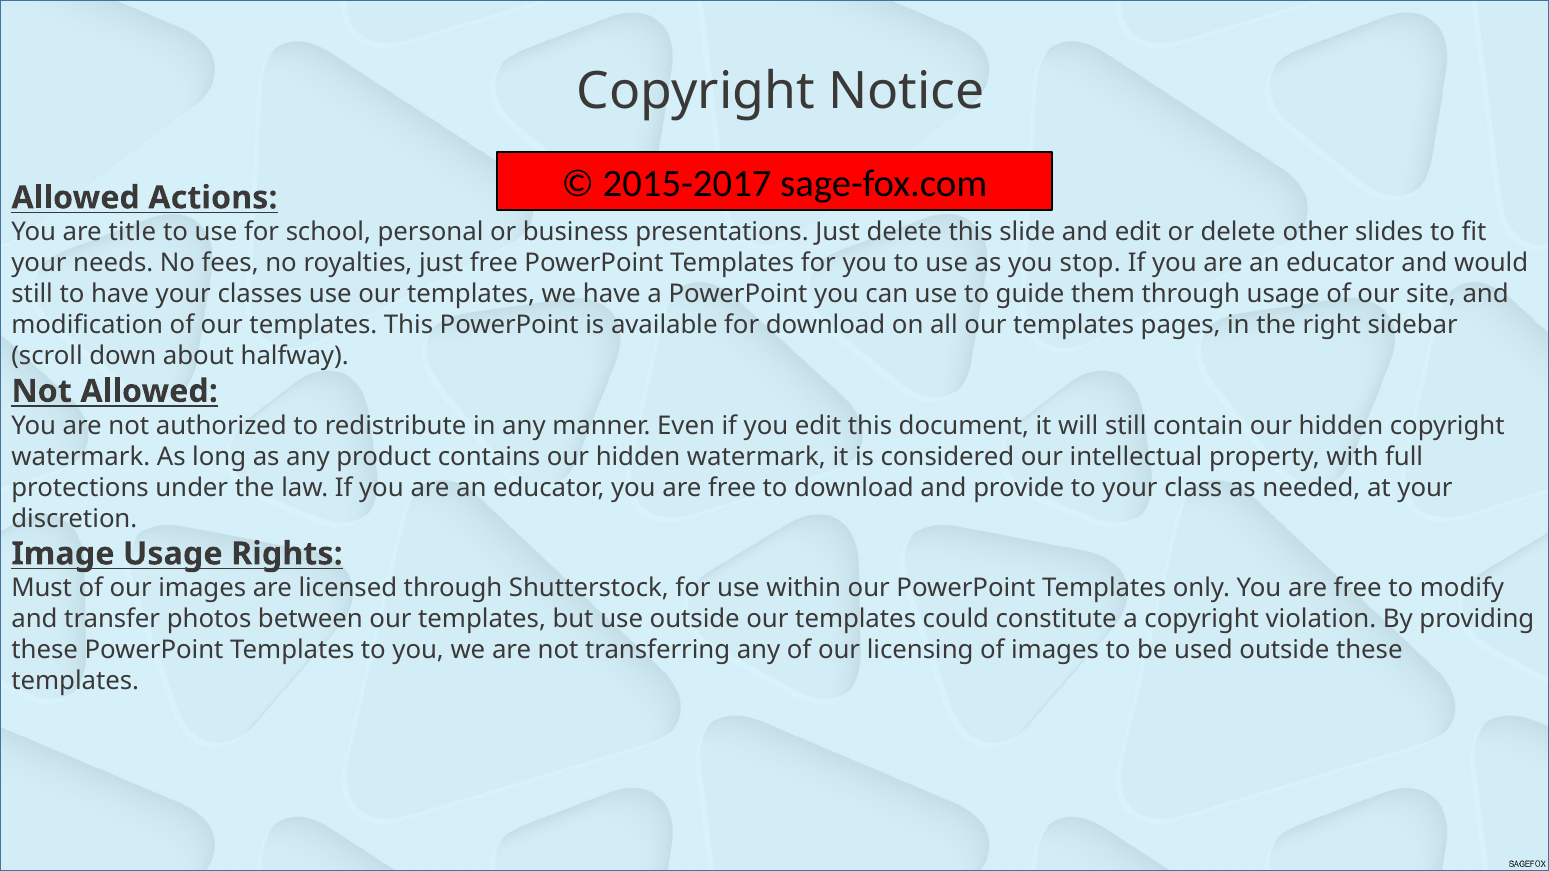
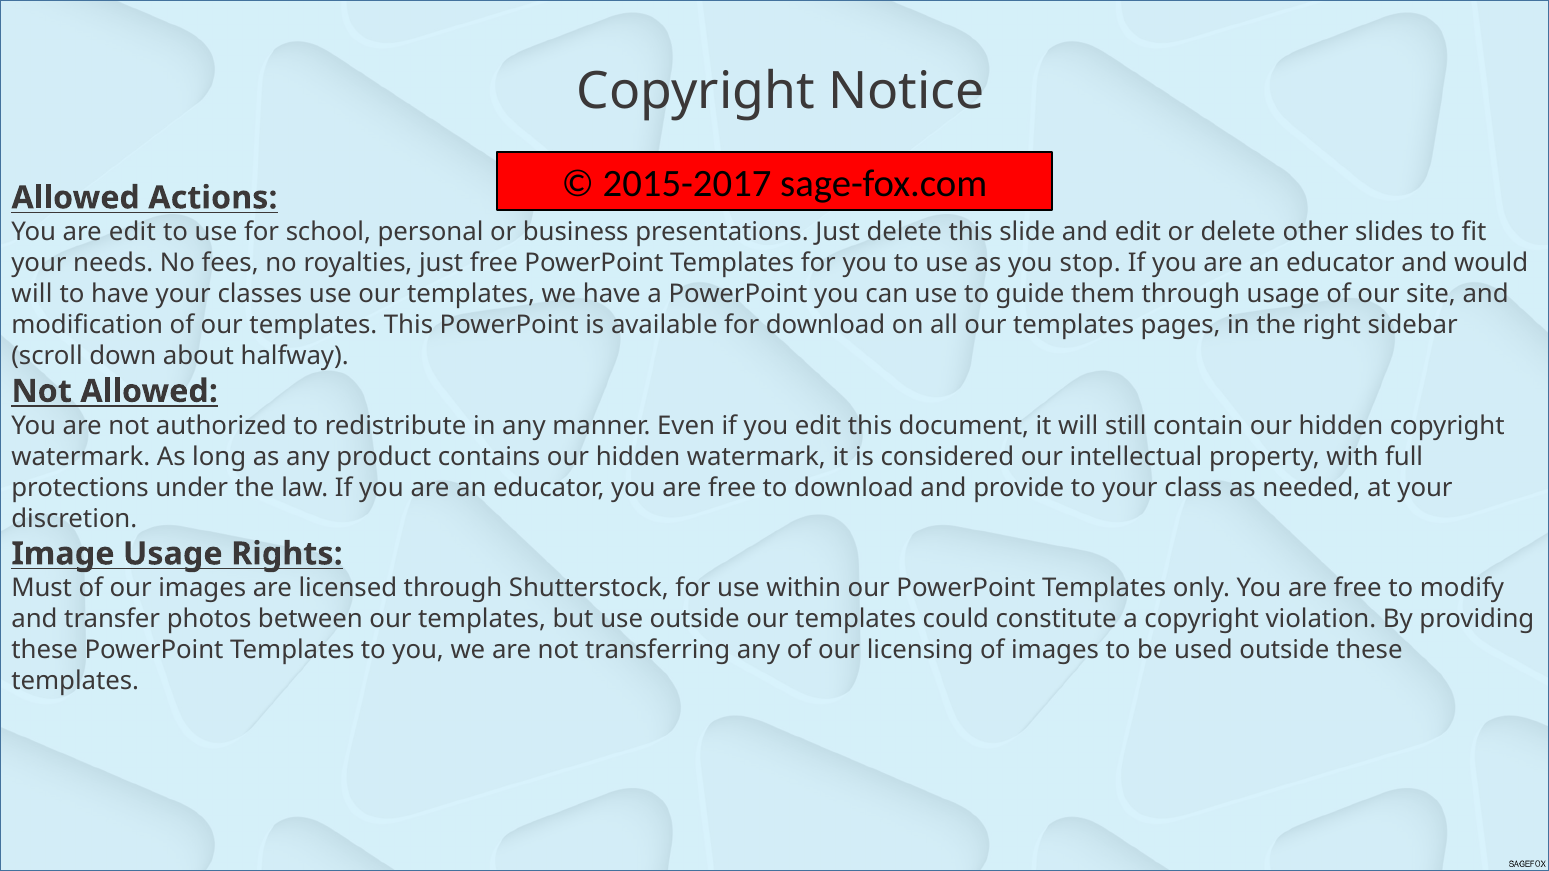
are title: title -> edit
still at (32, 294): still -> will
